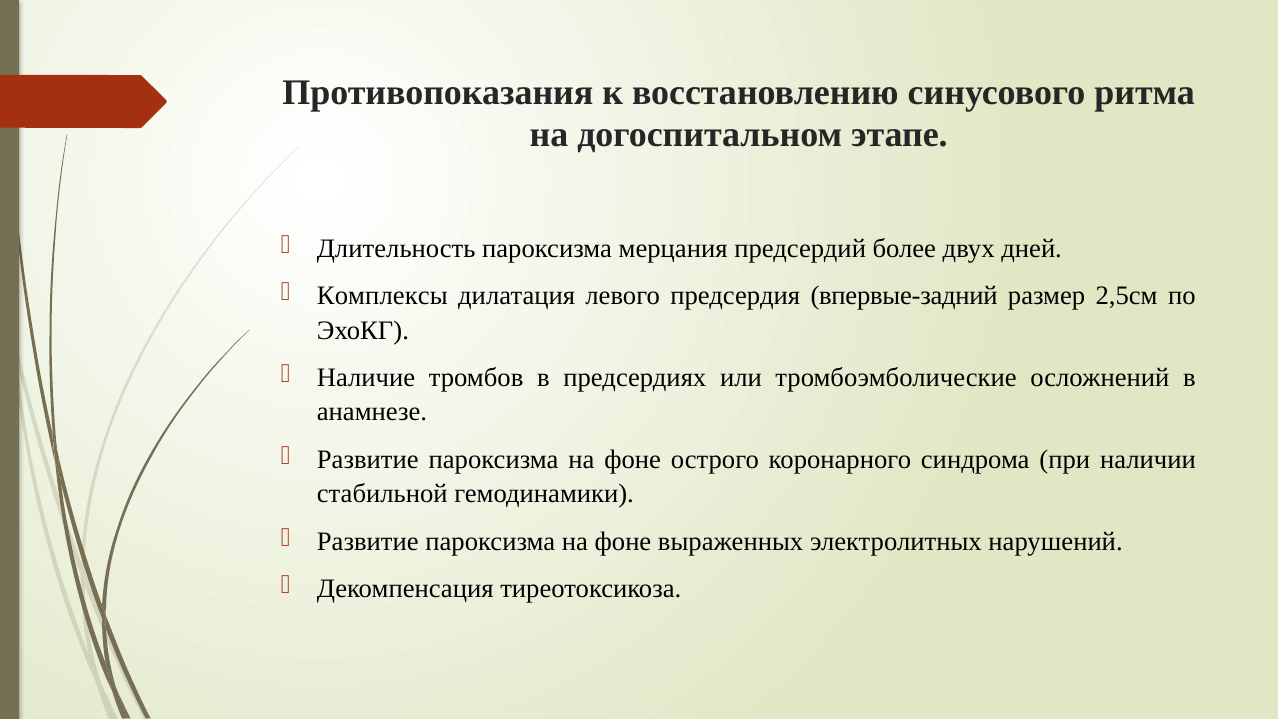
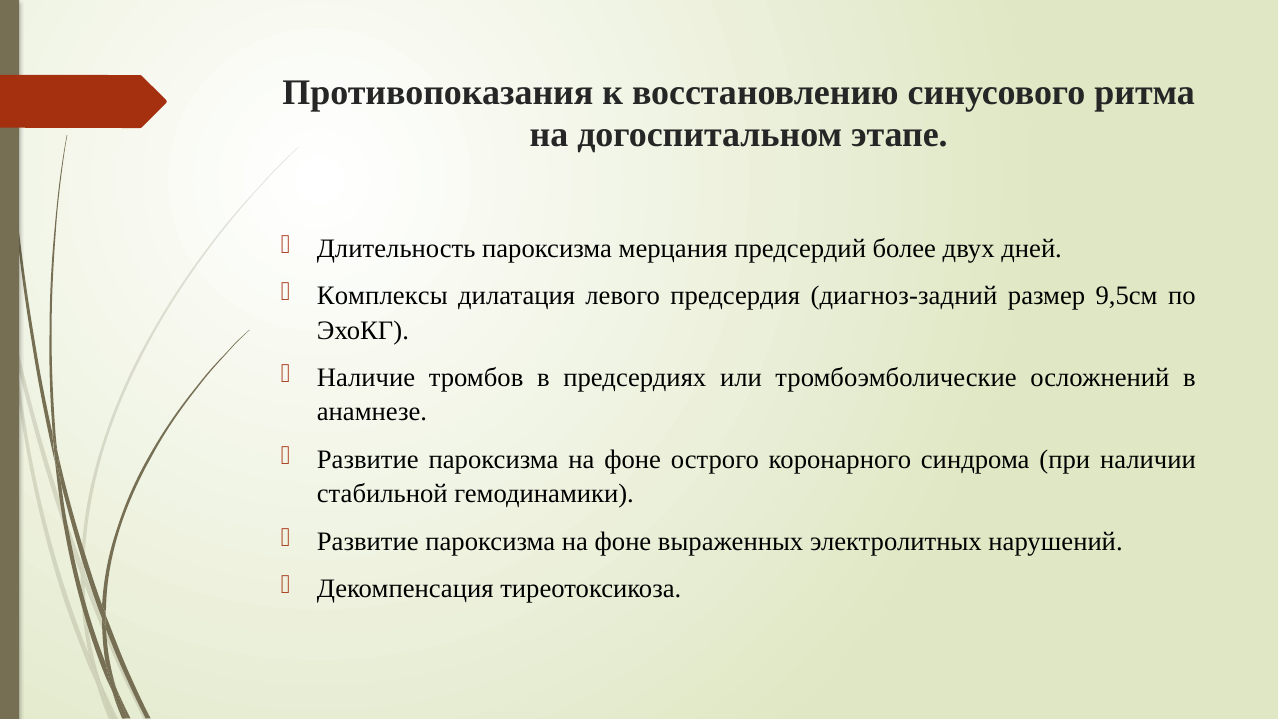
впервые-задний: впервые-задний -> диагноз-задний
2,5см: 2,5см -> 9,5см
